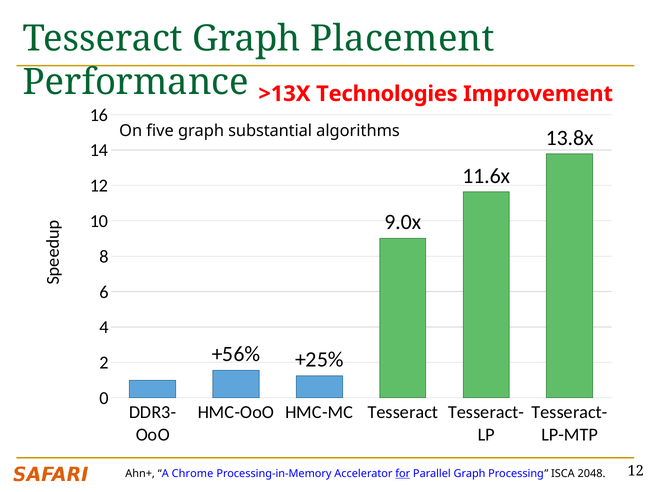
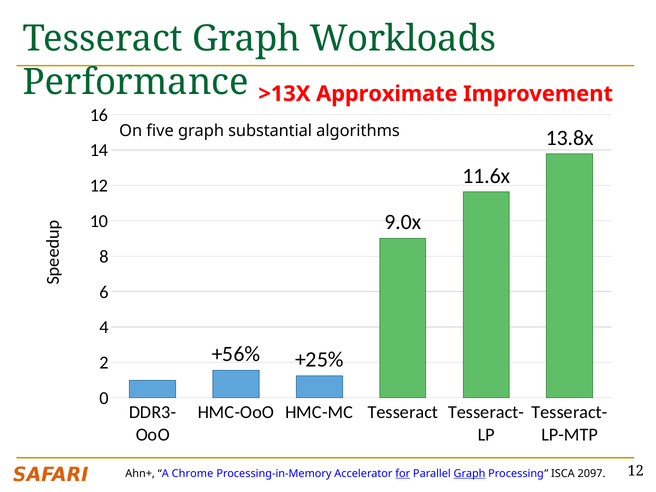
Placement: Placement -> Workloads
Technologies: Technologies -> Approximate
Graph at (470, 473) underline: none -> present
2048: 2048 -> 2097
